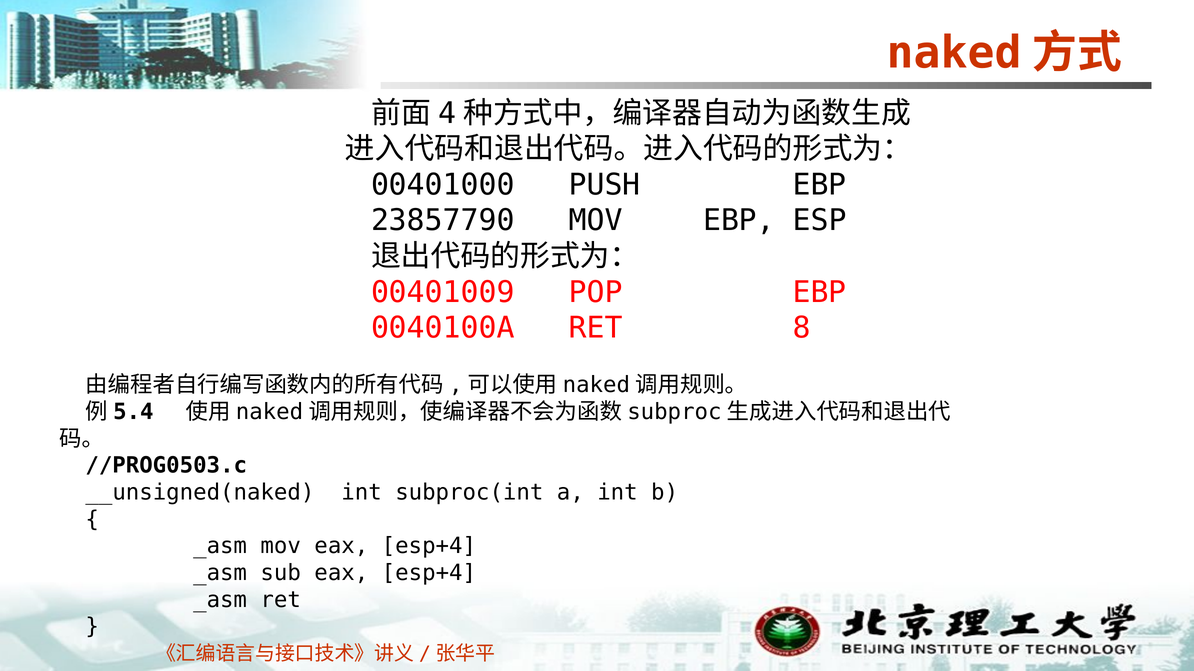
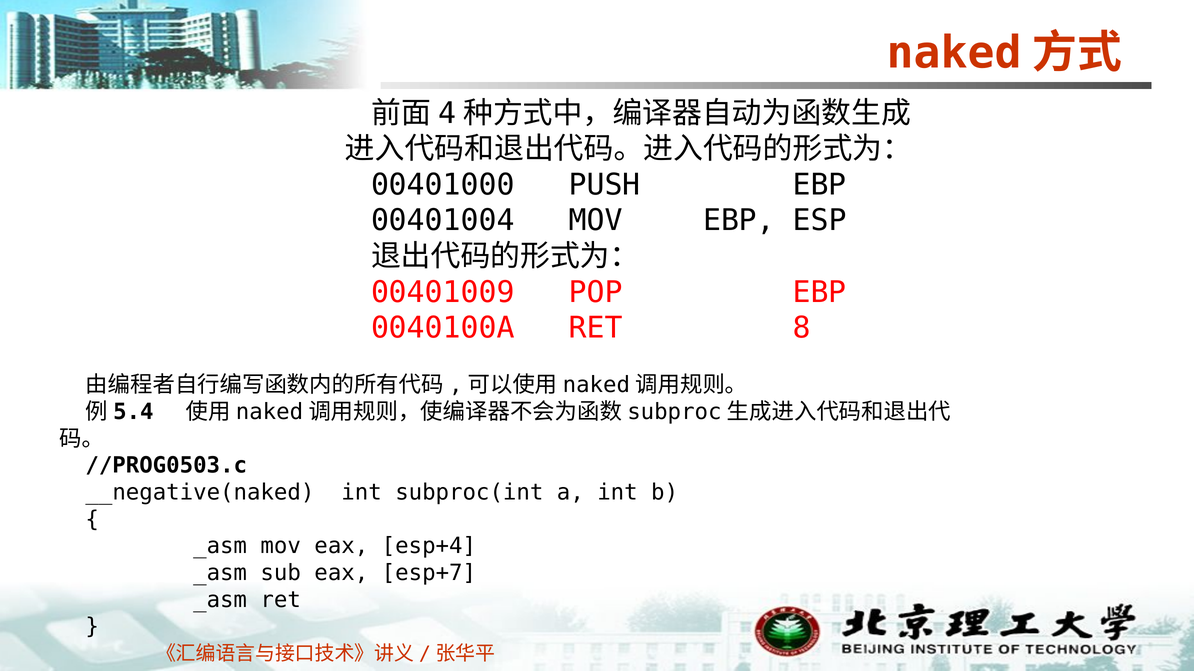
23857790: 23857790 -> 00401004
__unsigned(naked: __unsigned(naked -> __negative(naked
sub eax esp+4: esp+4 -> esp+7
